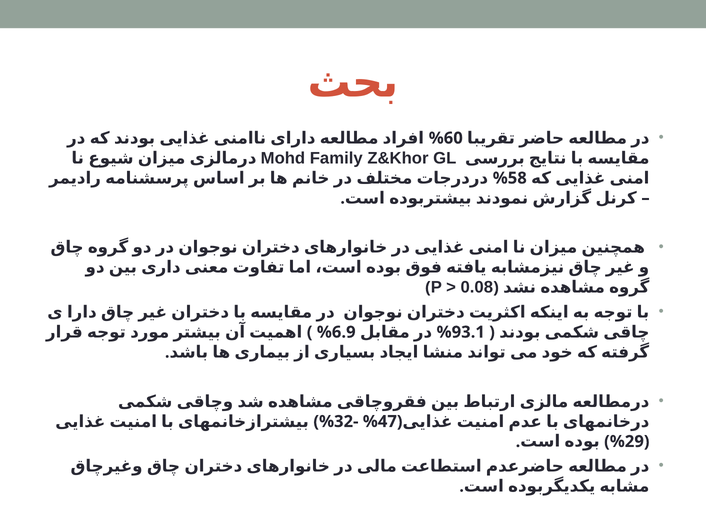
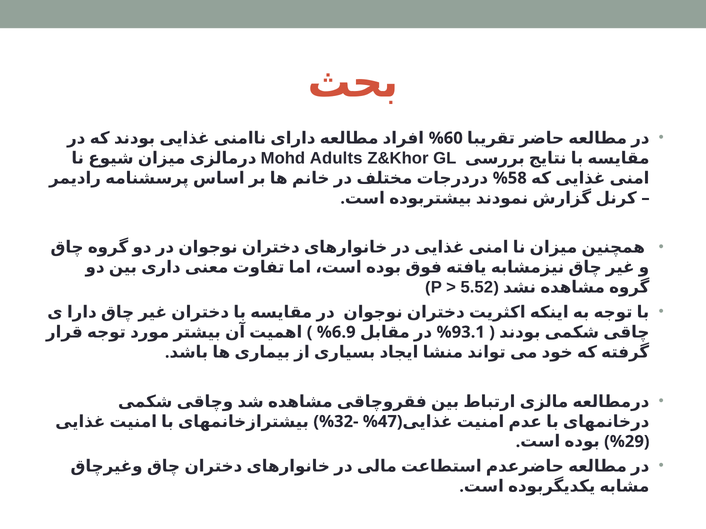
Family: Family -> Adults
0.08: 0.08 -> 5.52
